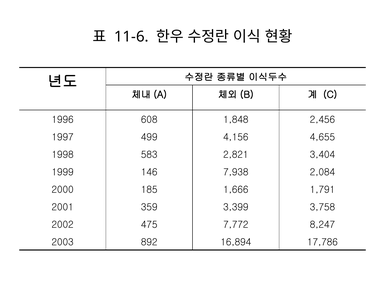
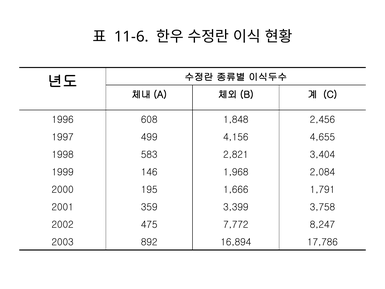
7,938: 7,938 -> 1,968
185: 185 -> 195
